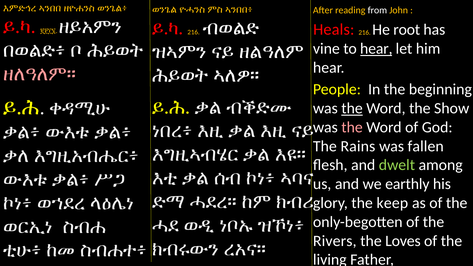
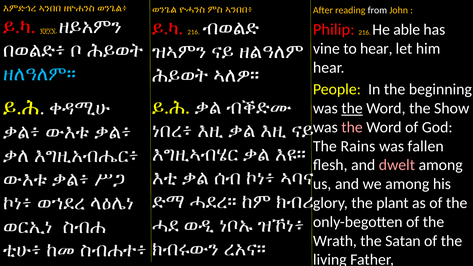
Heals: Heals -> Philip
root: root -> able
hear at (376, 49) underline: present -> none
ዘለዓለም። colour: pink -> light blue
dwelt colour: light green -> pink
we earthly: earthly -> among
keep: keep -> plant
Rivers: Rivers -> Wrath
Loves: Loves -> Satan
